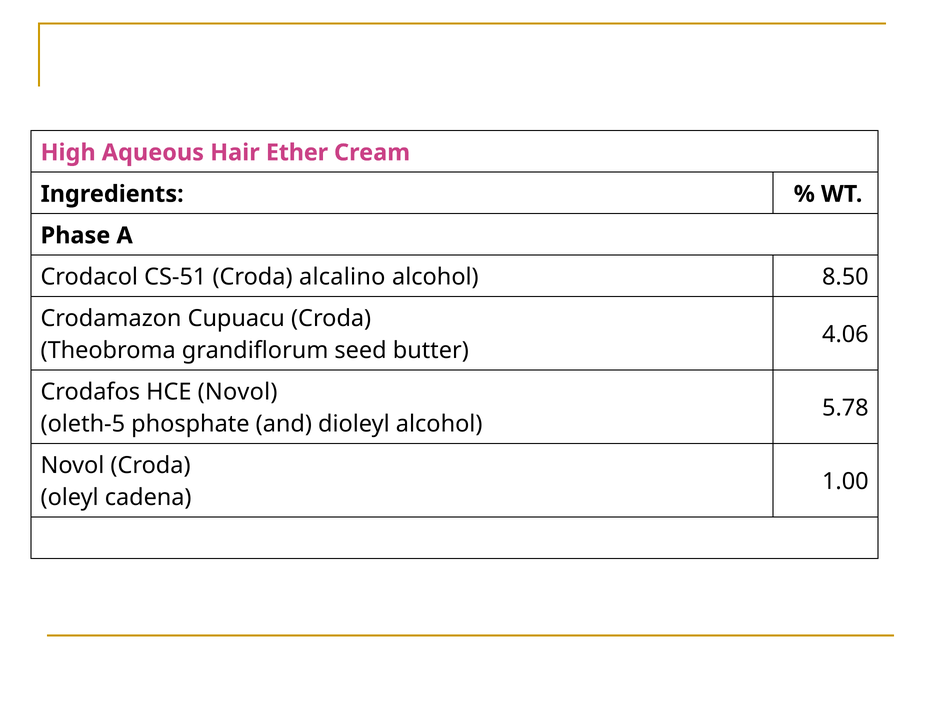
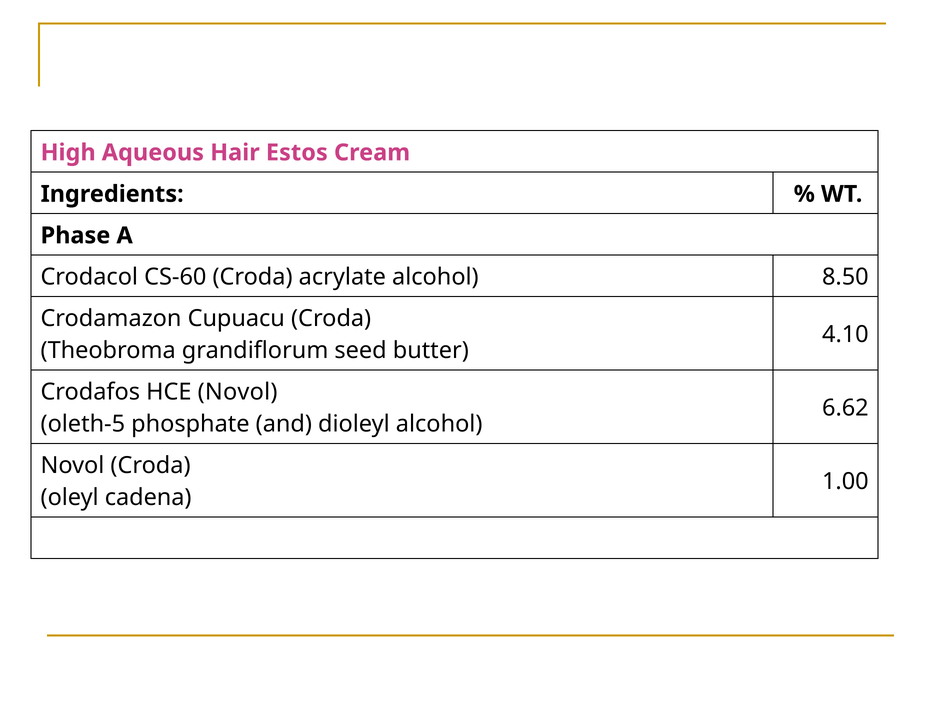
Ether: Ether -> Estos
CS-51: CS-51 -> CS-60
alcalino: alcalino -> acrylate
4.06: 4.06 -> 4.10
5.78: 5.78 -> 6.62
